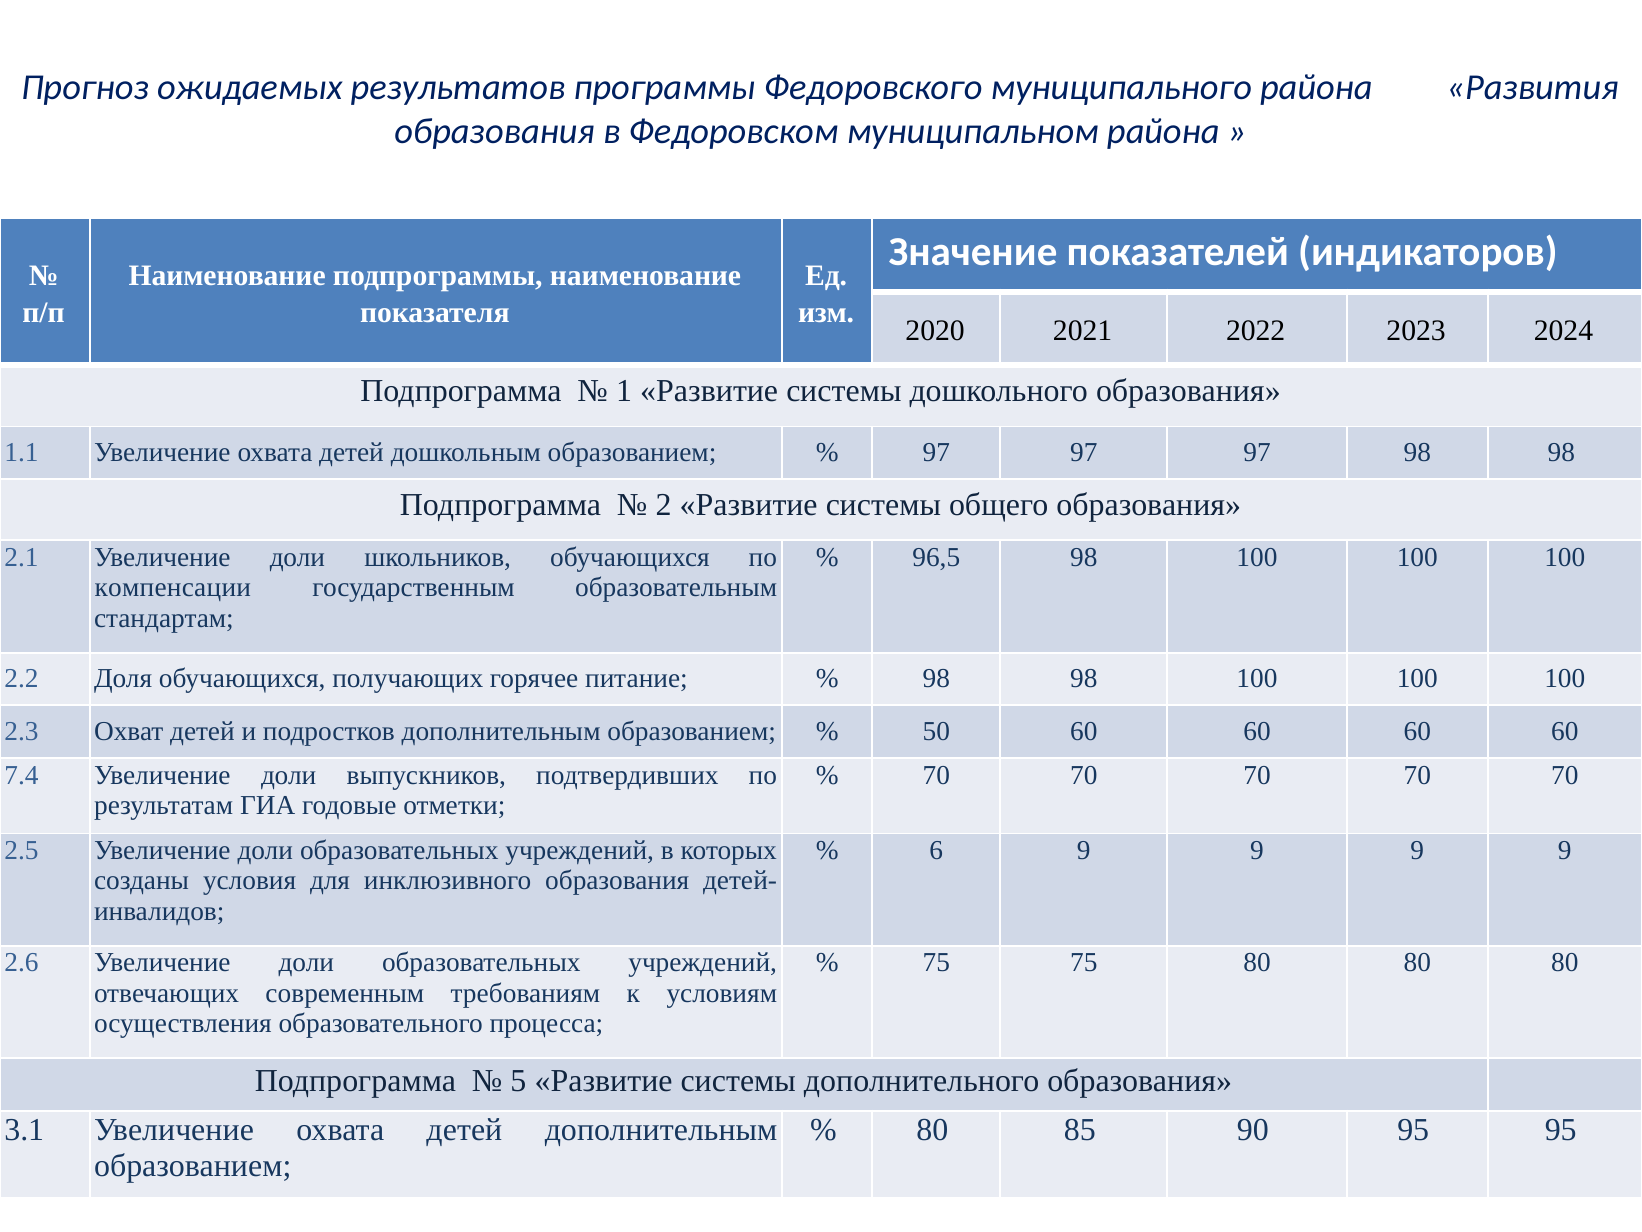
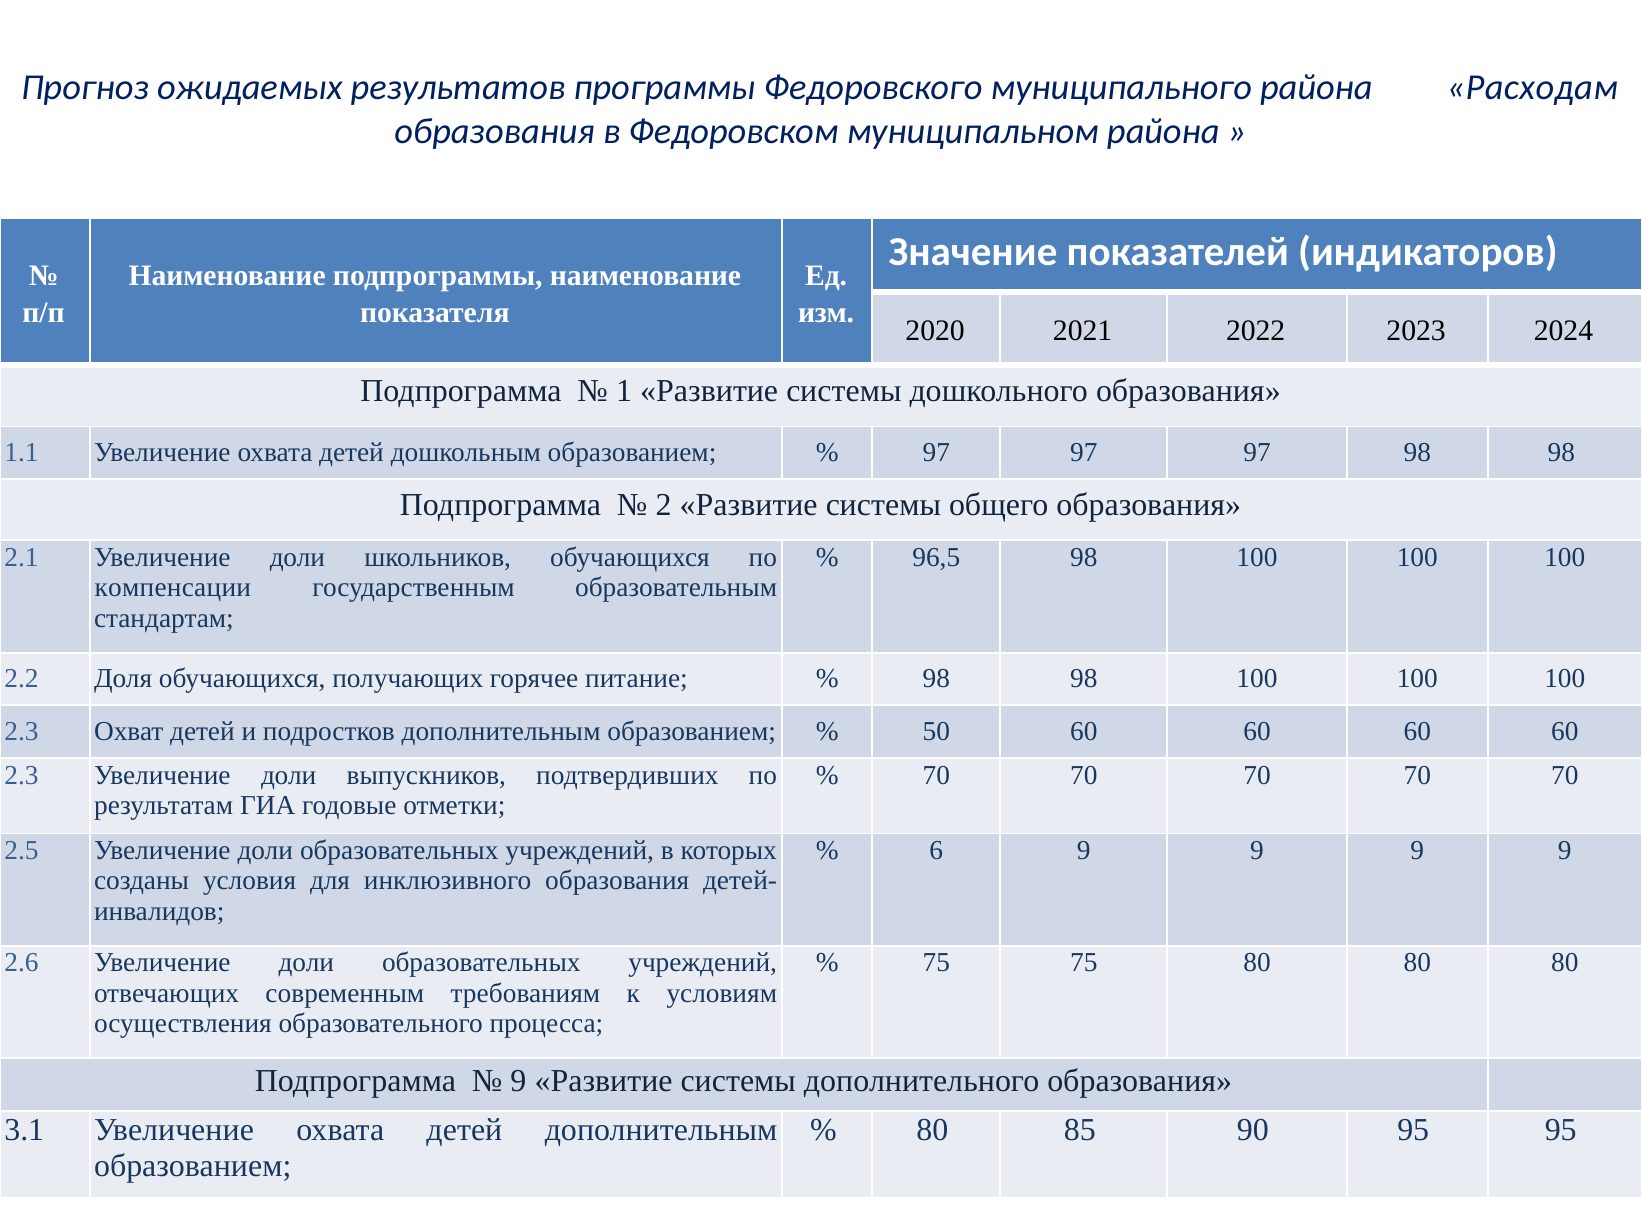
Развития: Развития -> Расходам
7.4 at (21, 775): 7.4 -> 2.3
5 at (518, 1081): 5 -> 9
